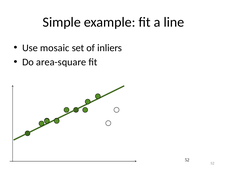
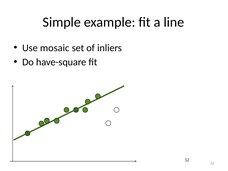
area-square: area-square -> have-square
